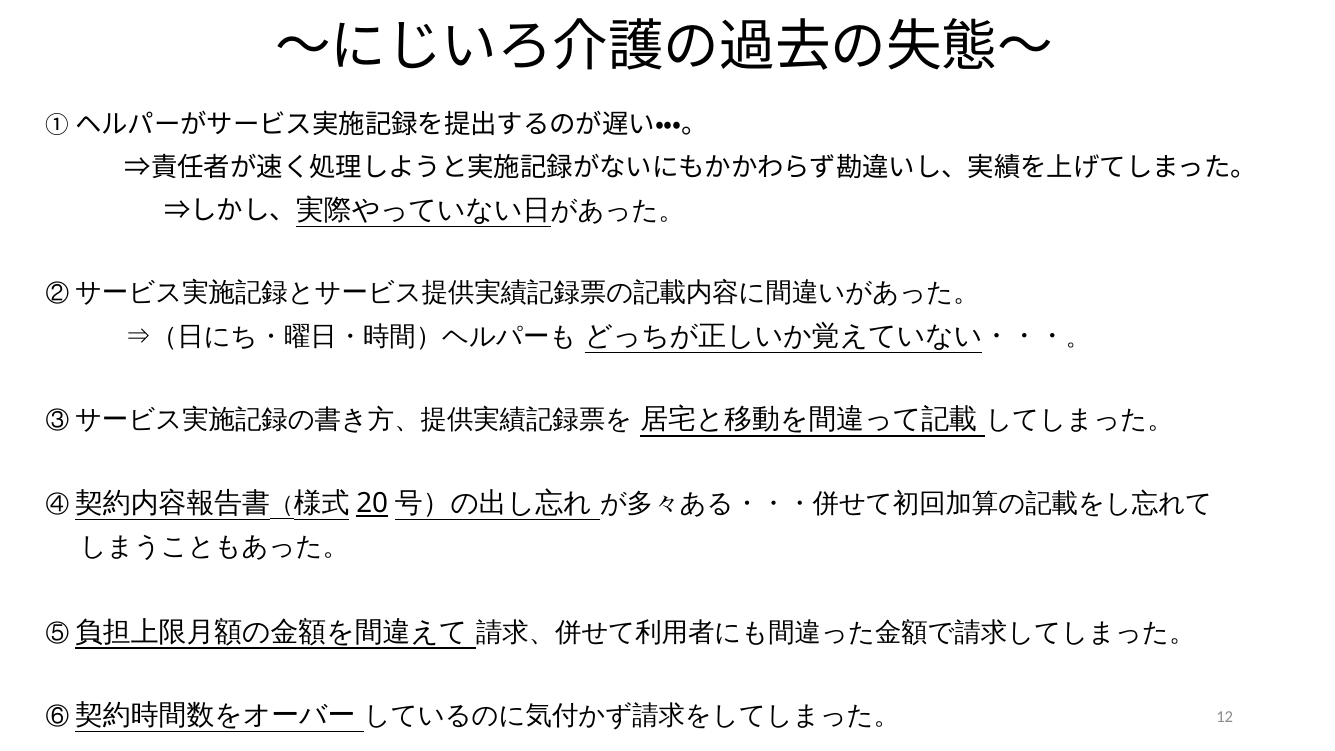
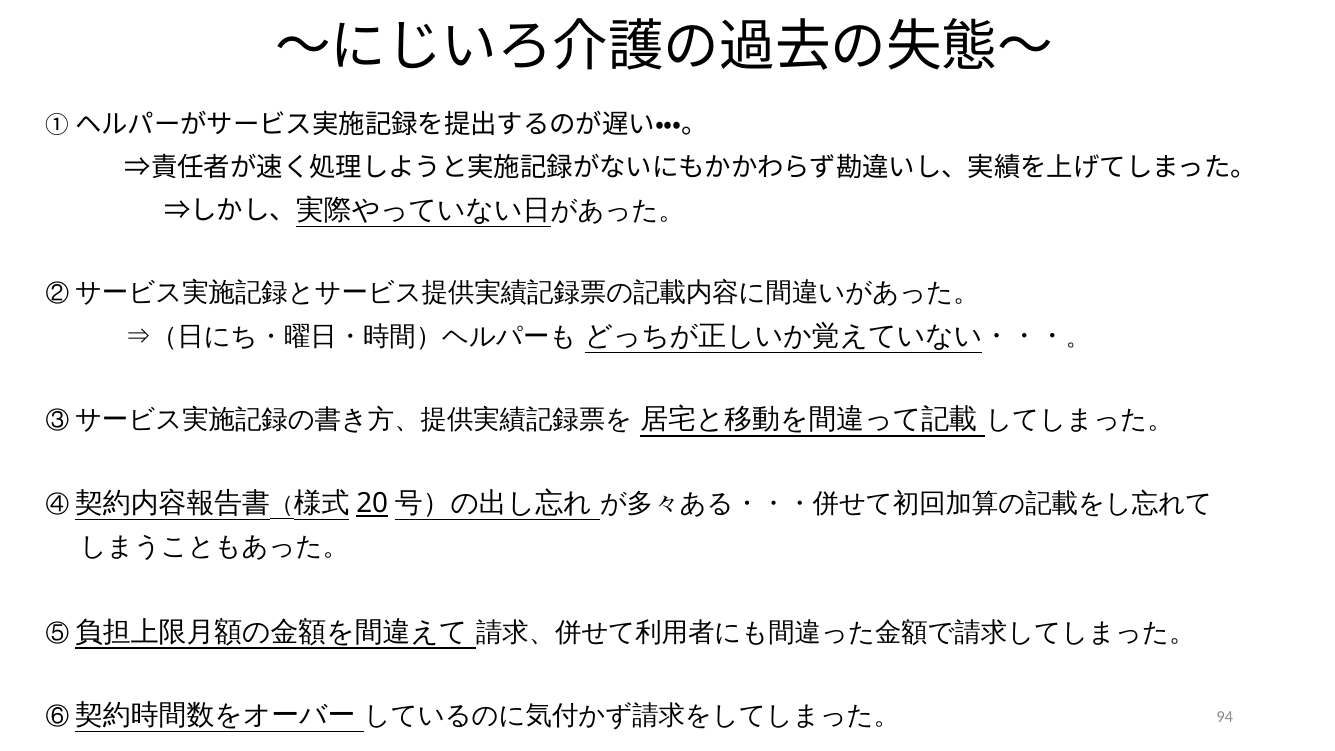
12: 12 -> 94
